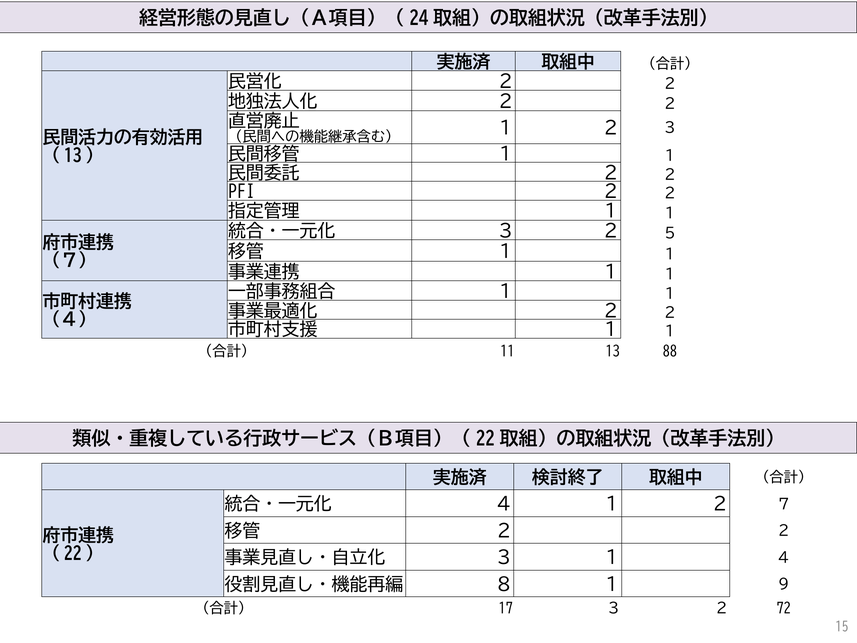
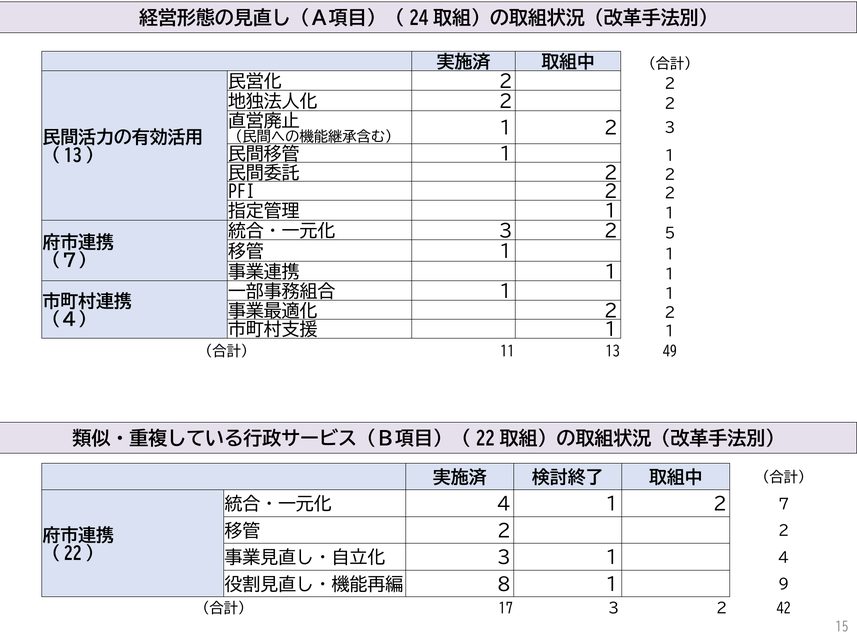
88: 88 -> 49
72: 72 -> 42
